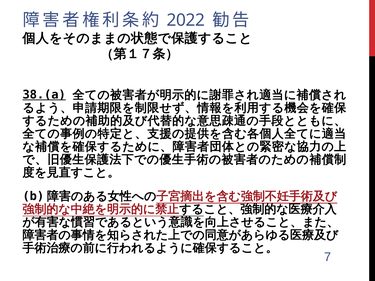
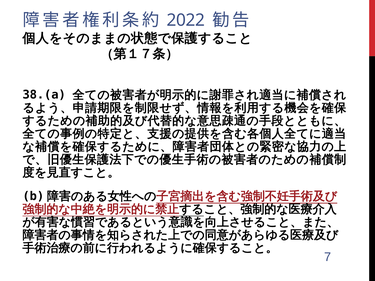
38.(a underline: present -> none
